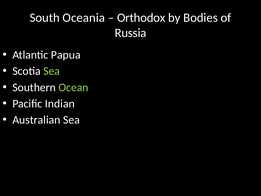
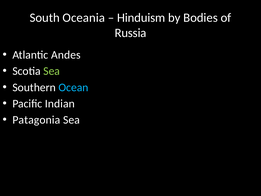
Orthodox: Orthodox -> Hinduism
Papua: Papua -> Andes
Ocean colour: light green -> light blue
Australian: Australian -> Patagonia
